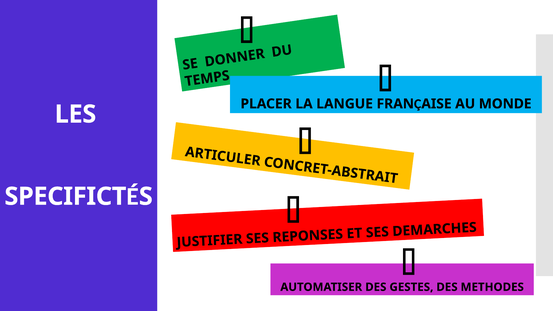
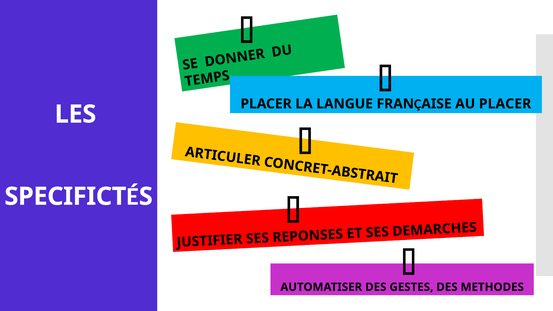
AU MONDE: MONDE -> PLACER
